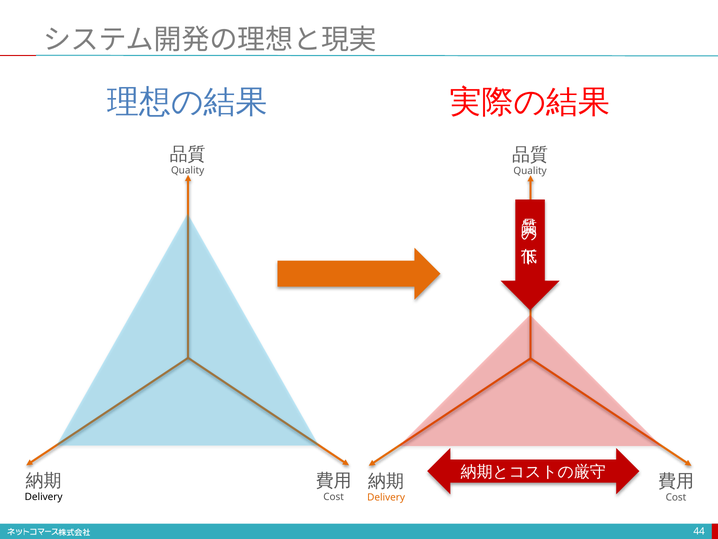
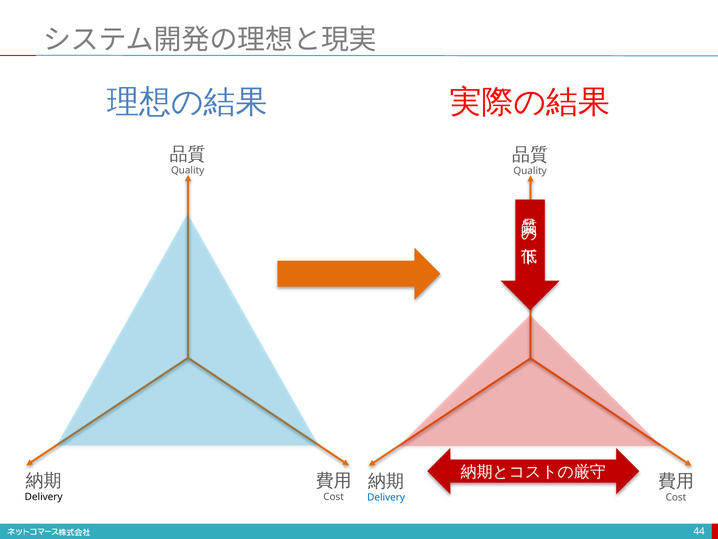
Delivery at (386, 497) colour: orange -> blue
